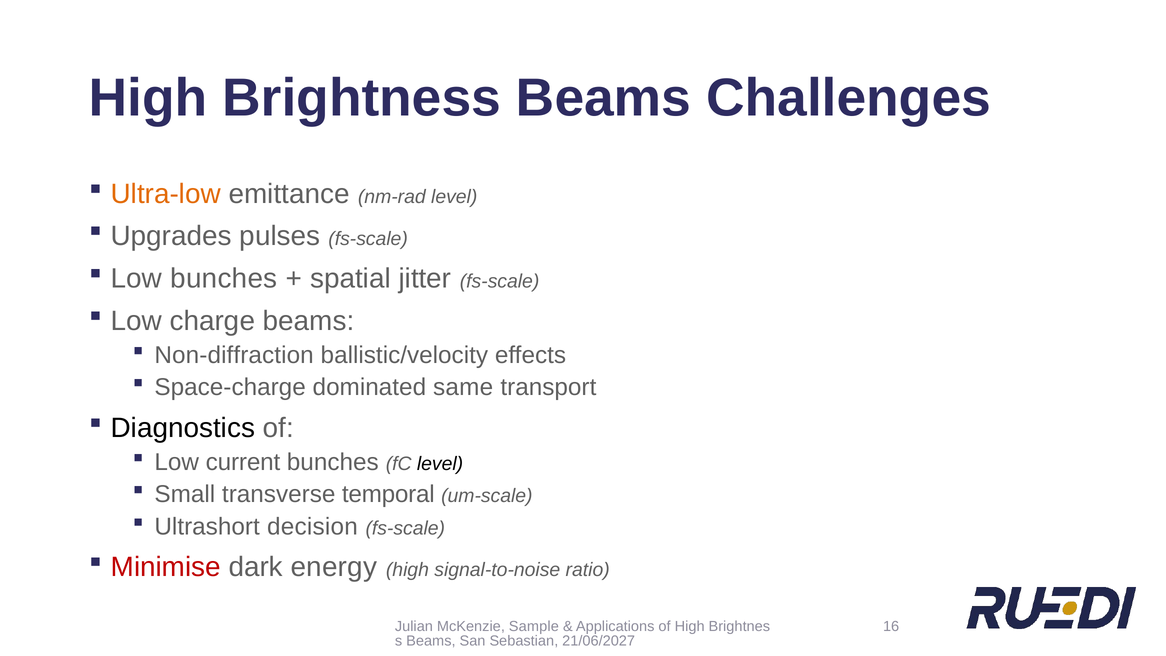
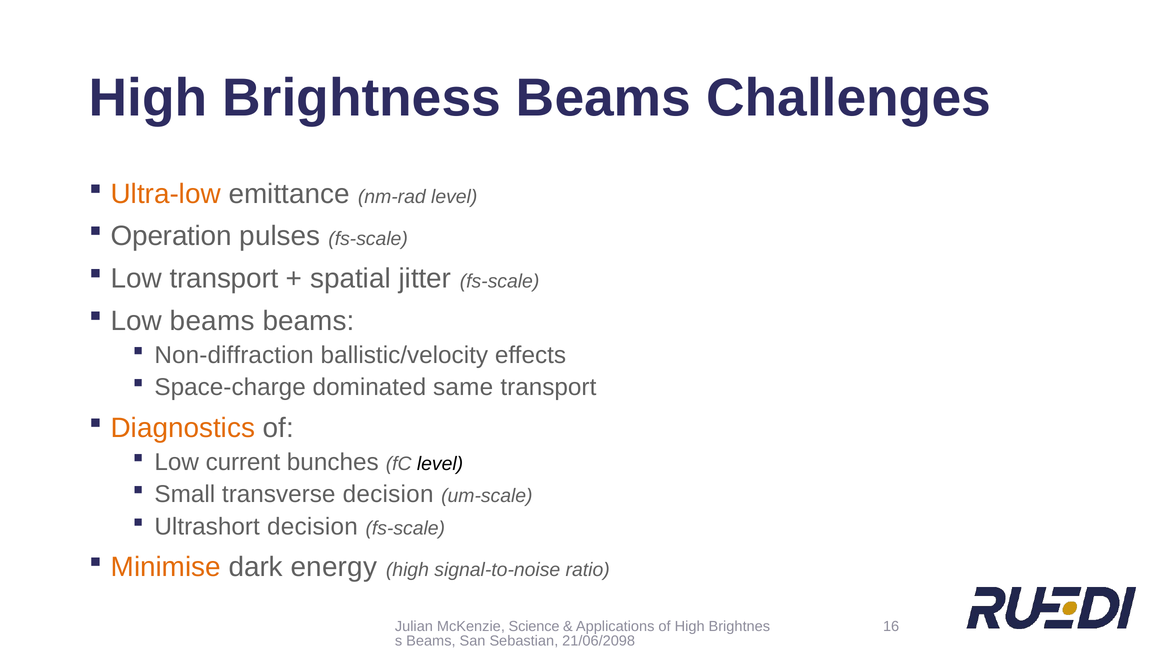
Upgrades: Upgrades -> Operation
Low bunches: bunches -> transport
Low charge: charge -> beams
Diagnostics colour: black -> orange
transverse temporal: temporal -> decision
Minimise colour: red -> orange
Sample: Sample -> Science
21/06/2027: 21/06/2027 -> 21/06/2098
